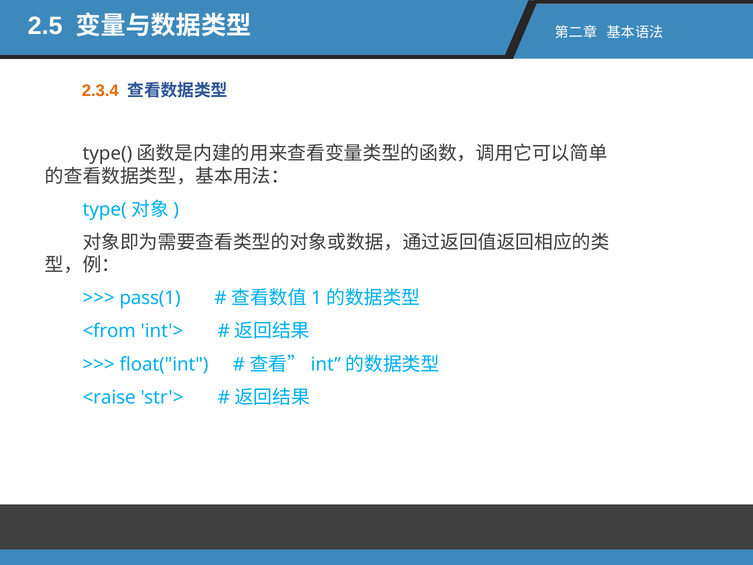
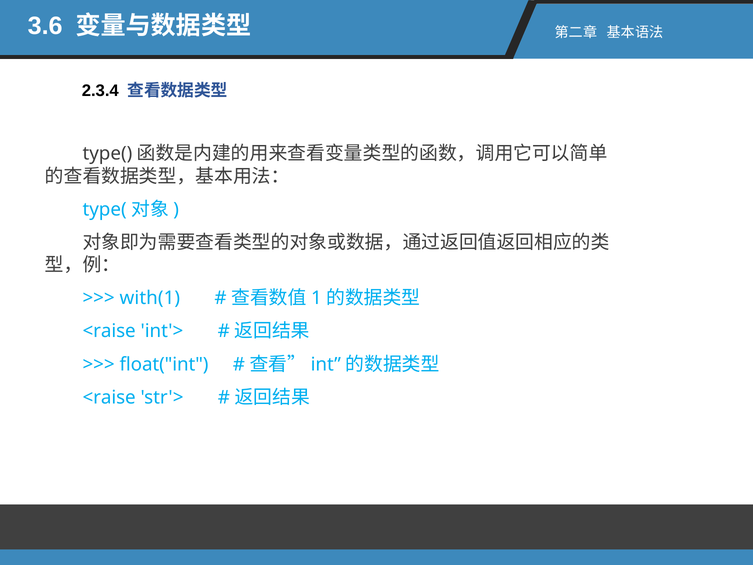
2.5: 2.5 -> 3.6
2.3.4 colour: orange -> black
pass(1: pass(1 -> with(1
<from at (109, 331): <from -> <raise
